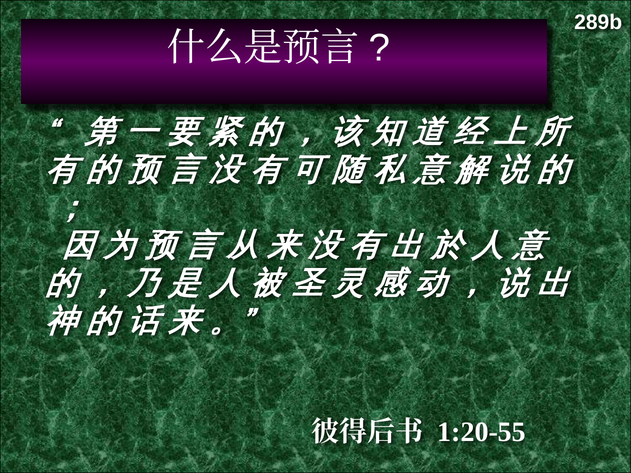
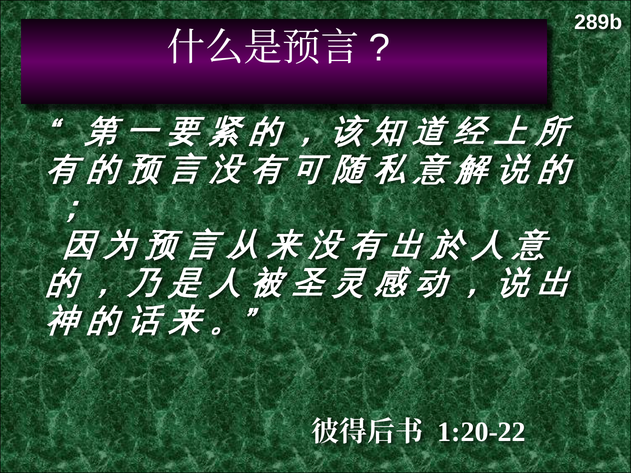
1:20-55: 1:20-55 -> 1:20-22
